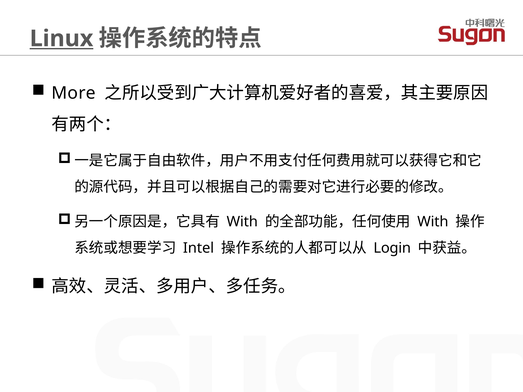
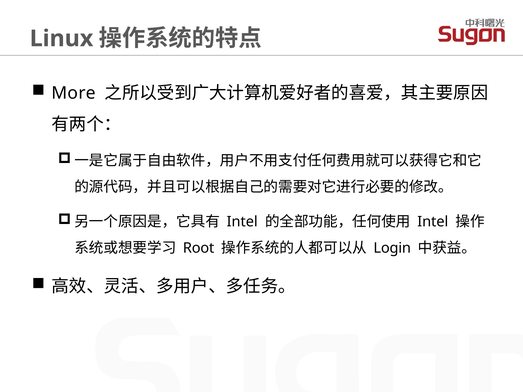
Linux underline: present -> none
With at (242, 222): With -> Intel
With at (433, 222): With -> Intel
Intel: Intel -> Root
